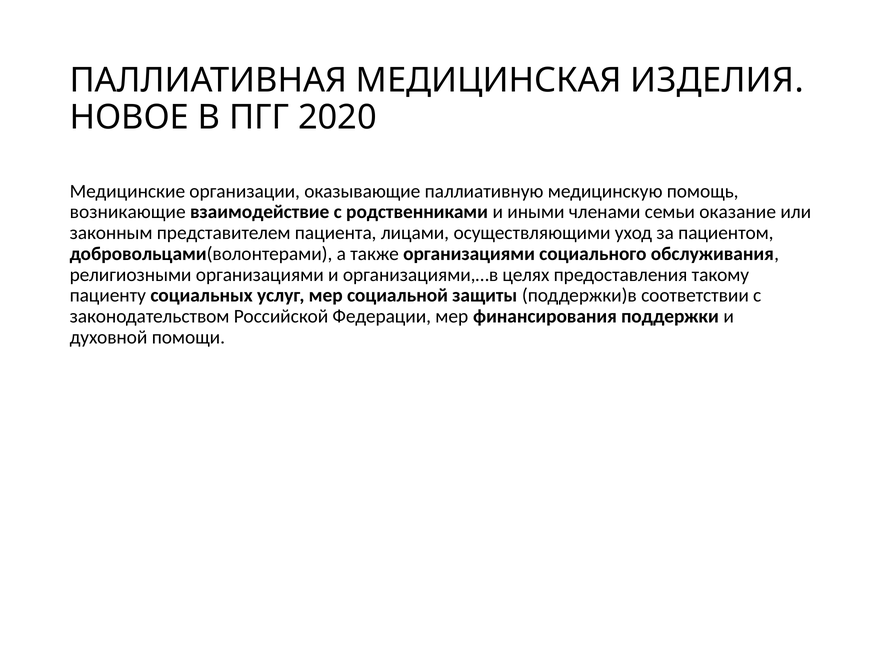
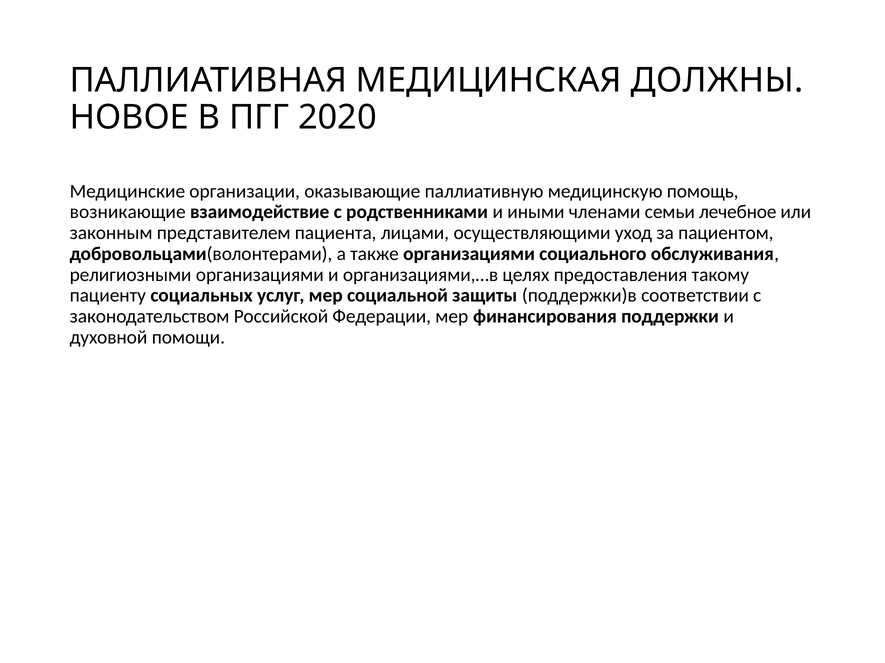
ИЗДЕЛИЯ: ИЗДЕЛИЯ -> ДОЛЖНЫ
оказание: оказание -> лечебное
